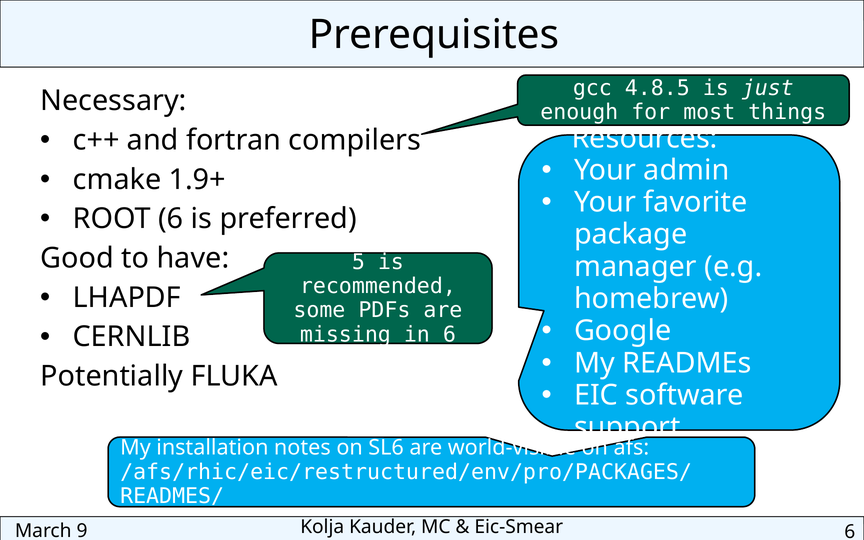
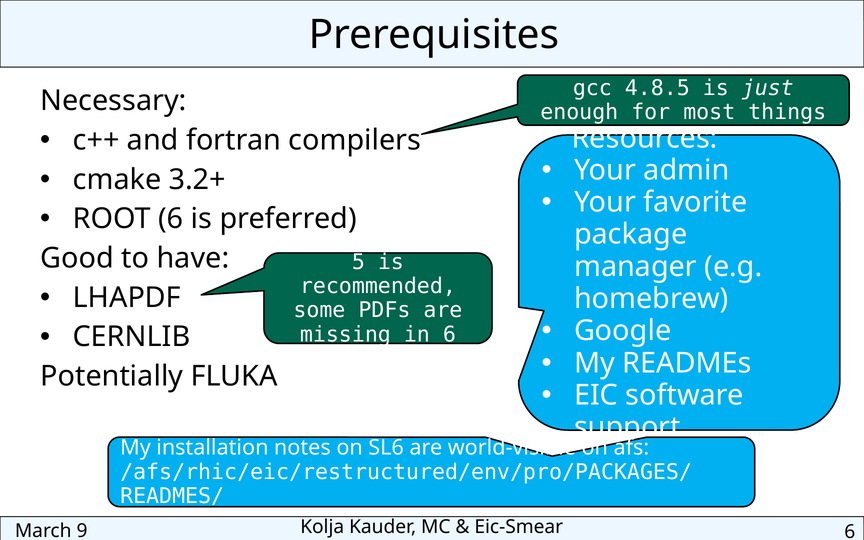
1.9+: 1.9+ -> 3.2+
